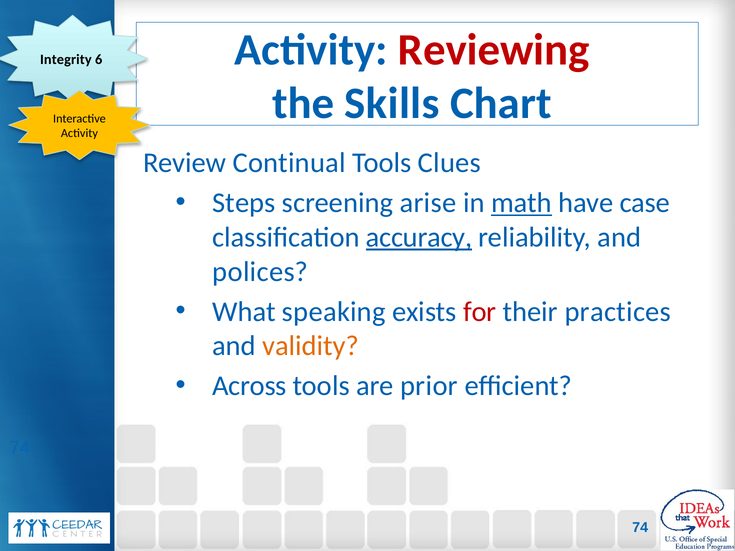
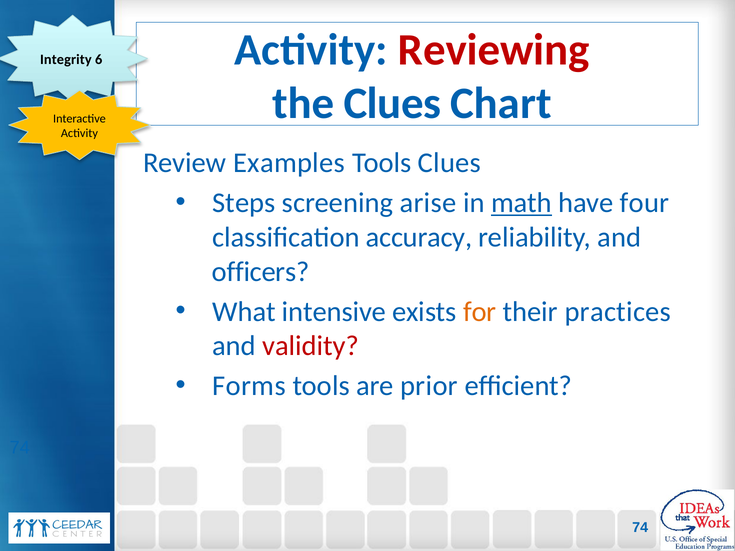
the Skills: Skills -> Clues
Continual: Continual -> Examples
case: case -> four
accuracy underline: present -> none
polices: polices -> officers
speaking: speaking -> intensive
for colour: red -> orange
validity colour: orange -> red
Across: Across -> Forms
